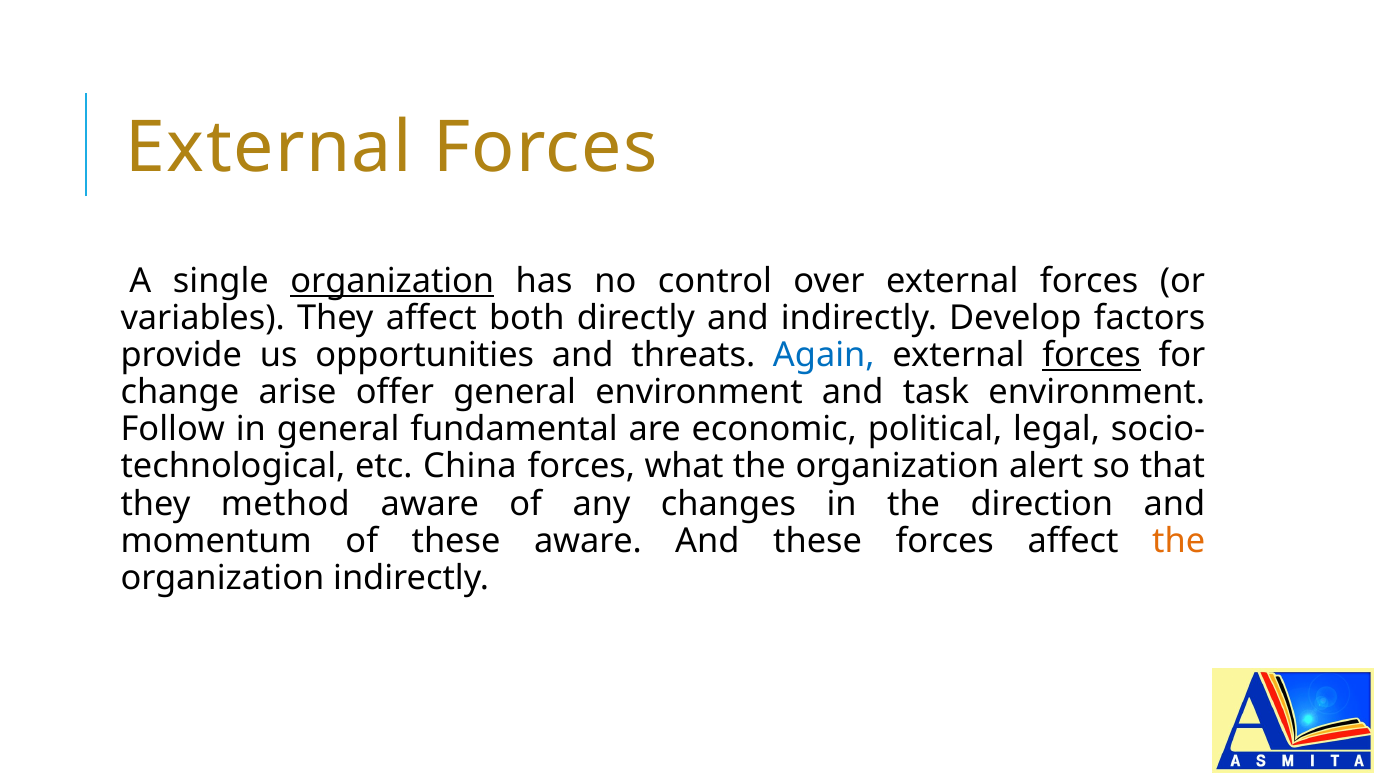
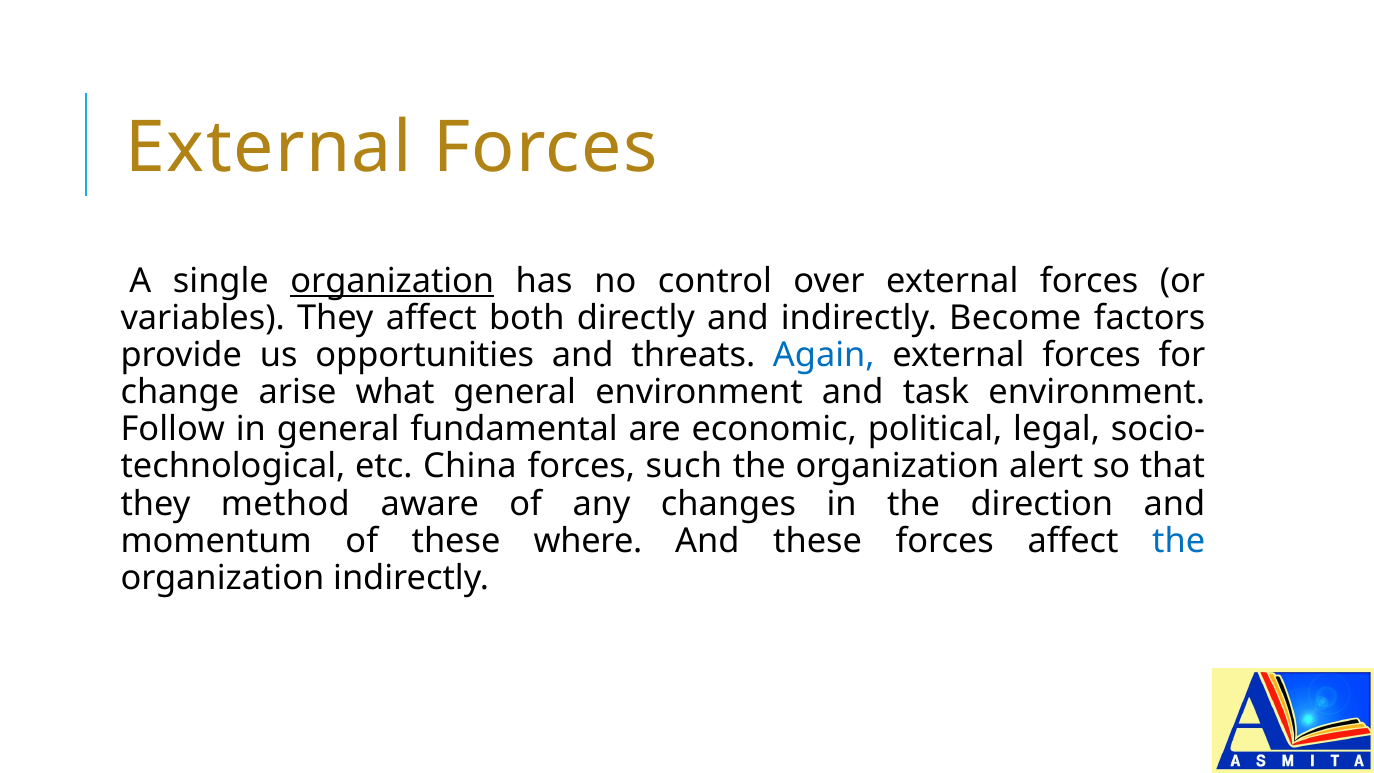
Develop: Develop -> Become
forces at (1092, 355) underline: present -> none
offer: offer -> what
what: what -> such
these aware: aware -> where
the at (1179, 541) colour: orange -> blue
